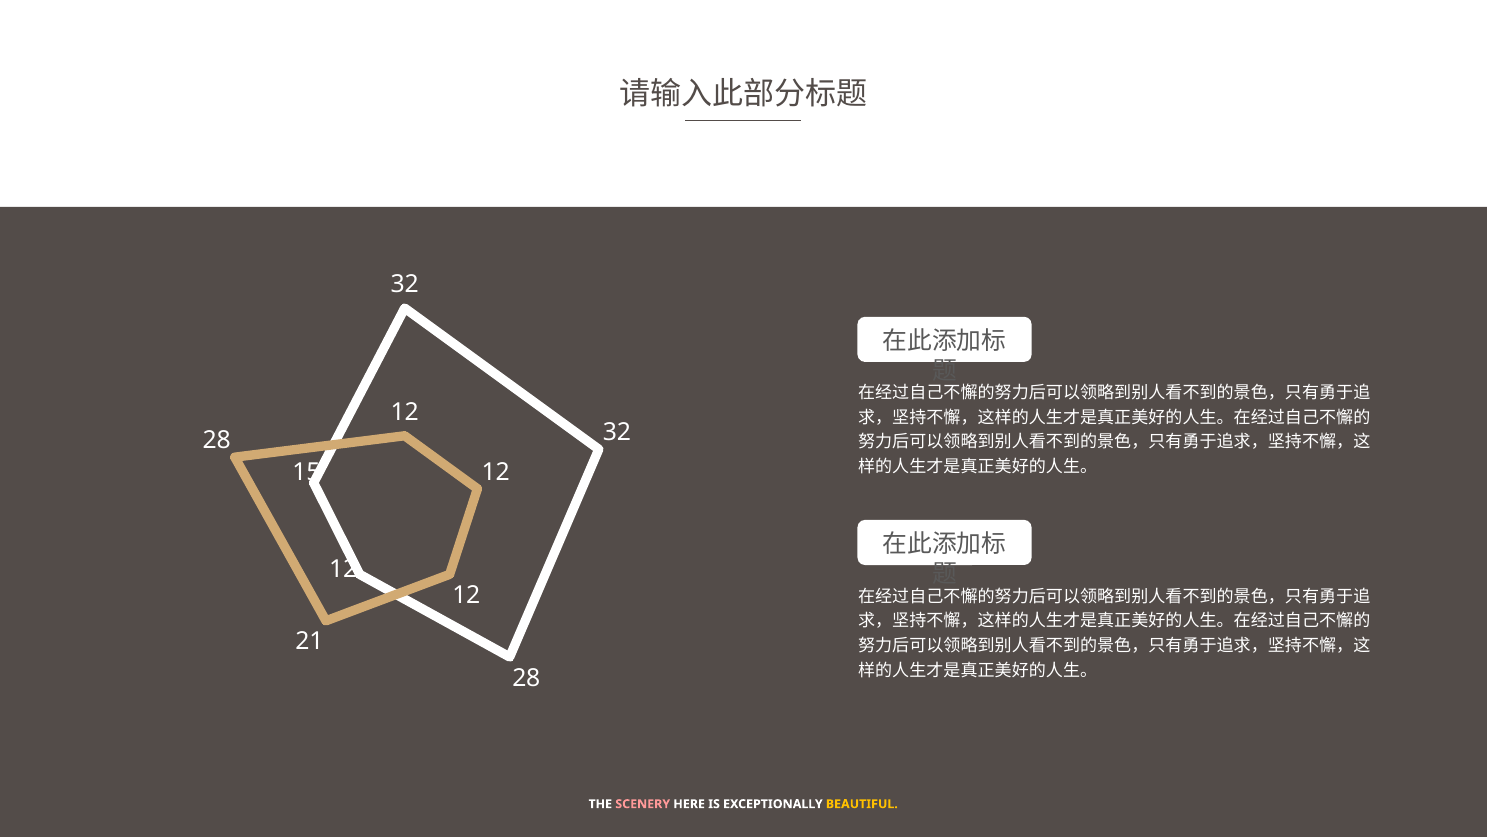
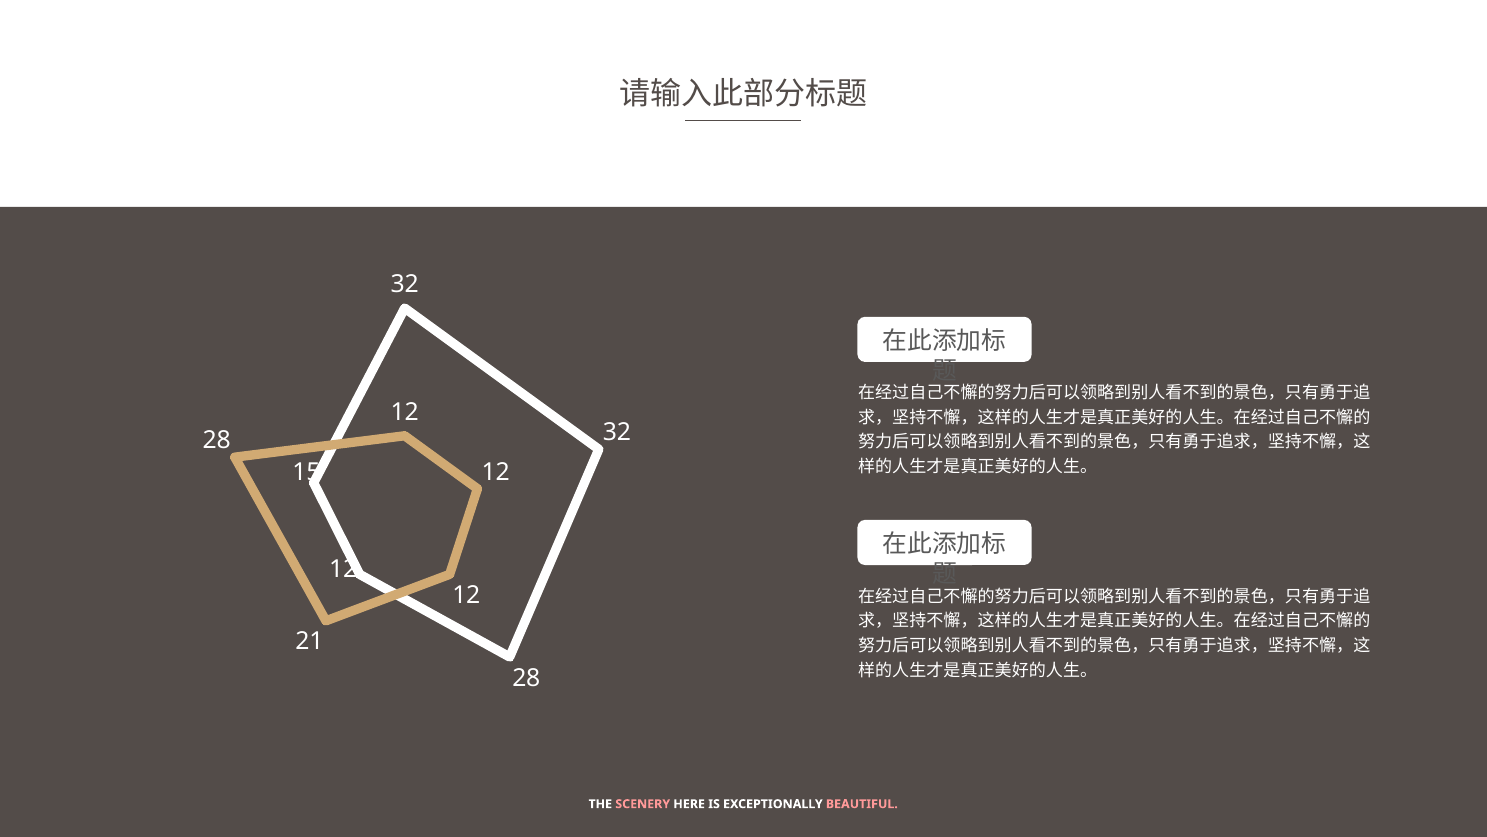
BEAUTIFUL colour: yellow -> pink
